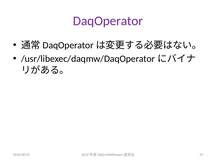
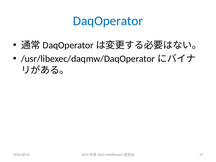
DaqOperator colour: purple -> blue
